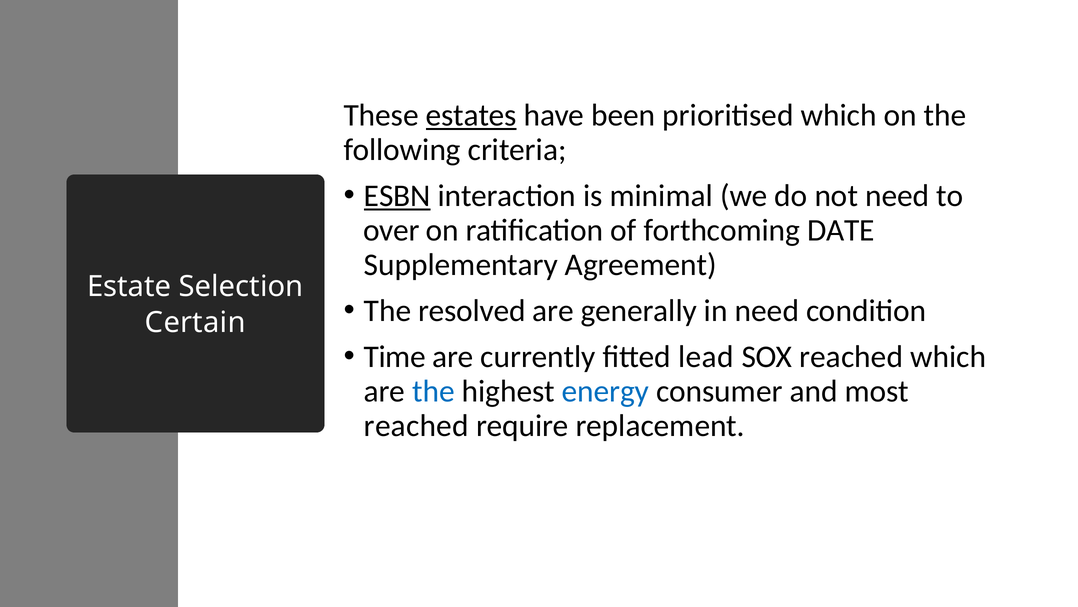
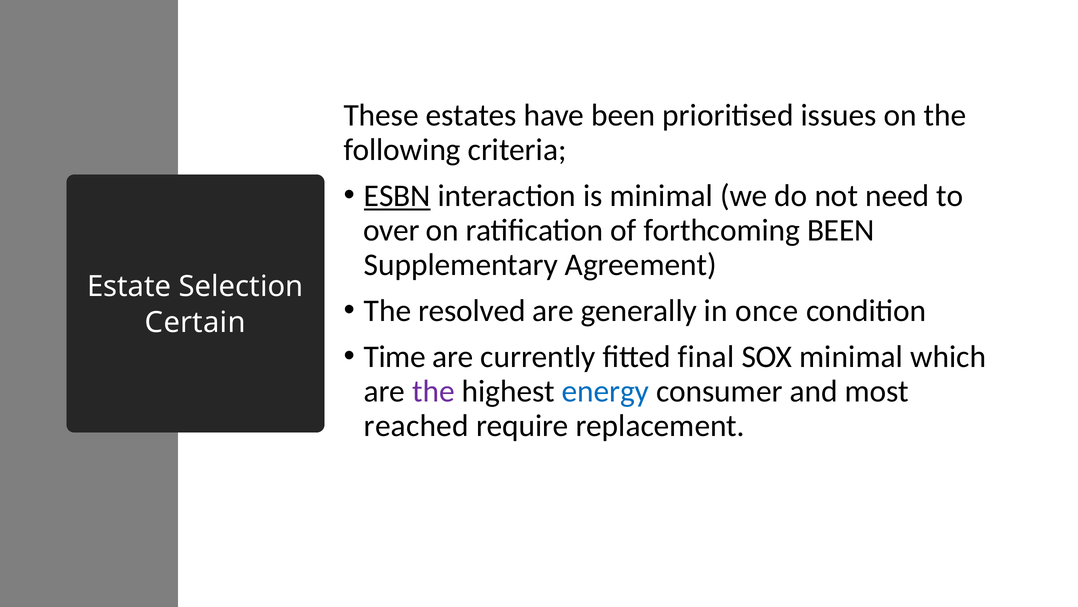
estates underline: present -> none
prioritised which: which -> issues
forthcoming DATE: DATE -> BEEN
in need: need -> once
lead: lead -> final
SOX reached: reached -> minimal
the at (433, 391) colour: blue -> purple
